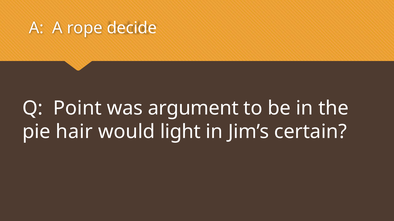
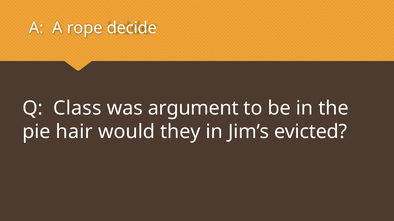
Point: Point -> Class
light: light -> they
certain: certain -> evicted
